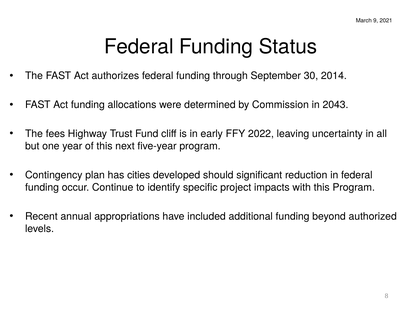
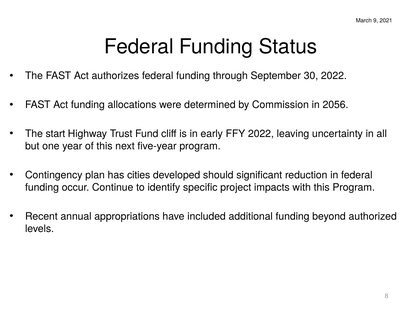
30 2014: 2014 -> 2022
2043: 2043 -> 2056
fees: fees -> start
